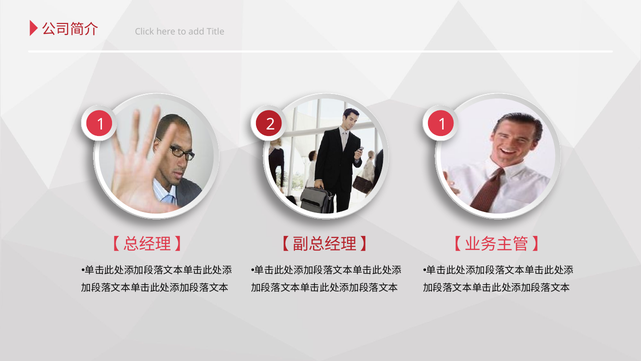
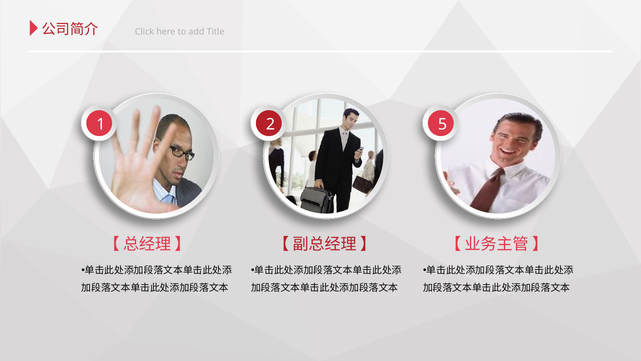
2 1: 1 -> 5
